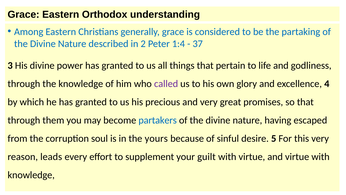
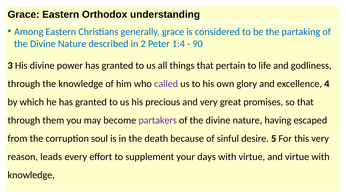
37: 37 -> 90
partakers colour: blue -> purple
yours: yours -> death
guilt: guilt -> days
